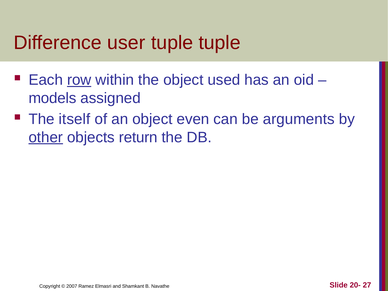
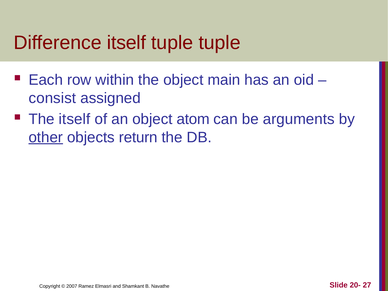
Difference user: user -> itself
row underline: present -> none
used: used -> main
models: models -> consist
even: even -> atom
